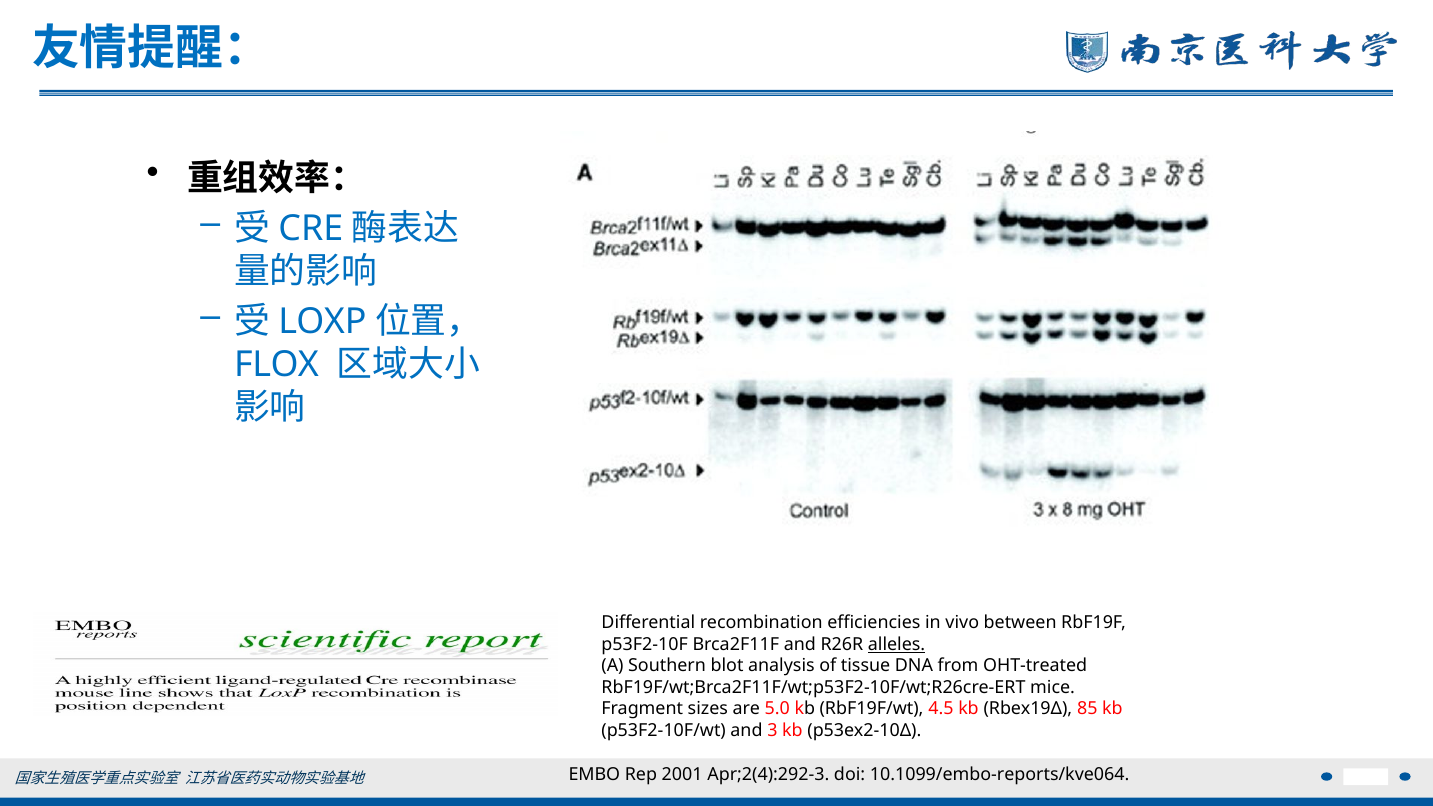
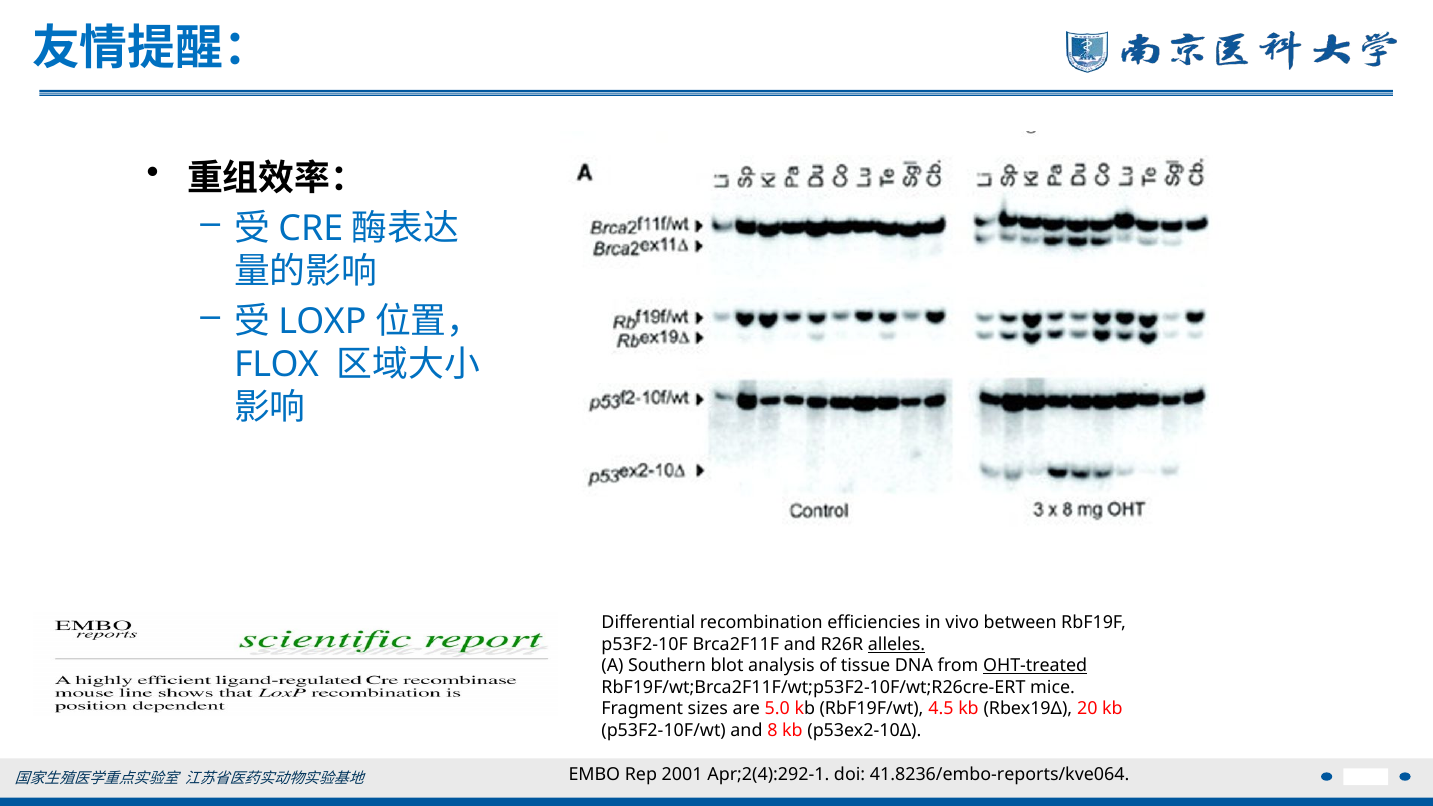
OHT‐treated underline: none -> present
85: 85 -> 20
3: 3 -> 8
Apr;2(4):292-3: Apr;2(4):292-3 -> Apr;2(4):292-1
10.1099/embo-reports/kve064: 10.1099/embo-reports/kve064 -> 41.8236/embo-reports/kve064
